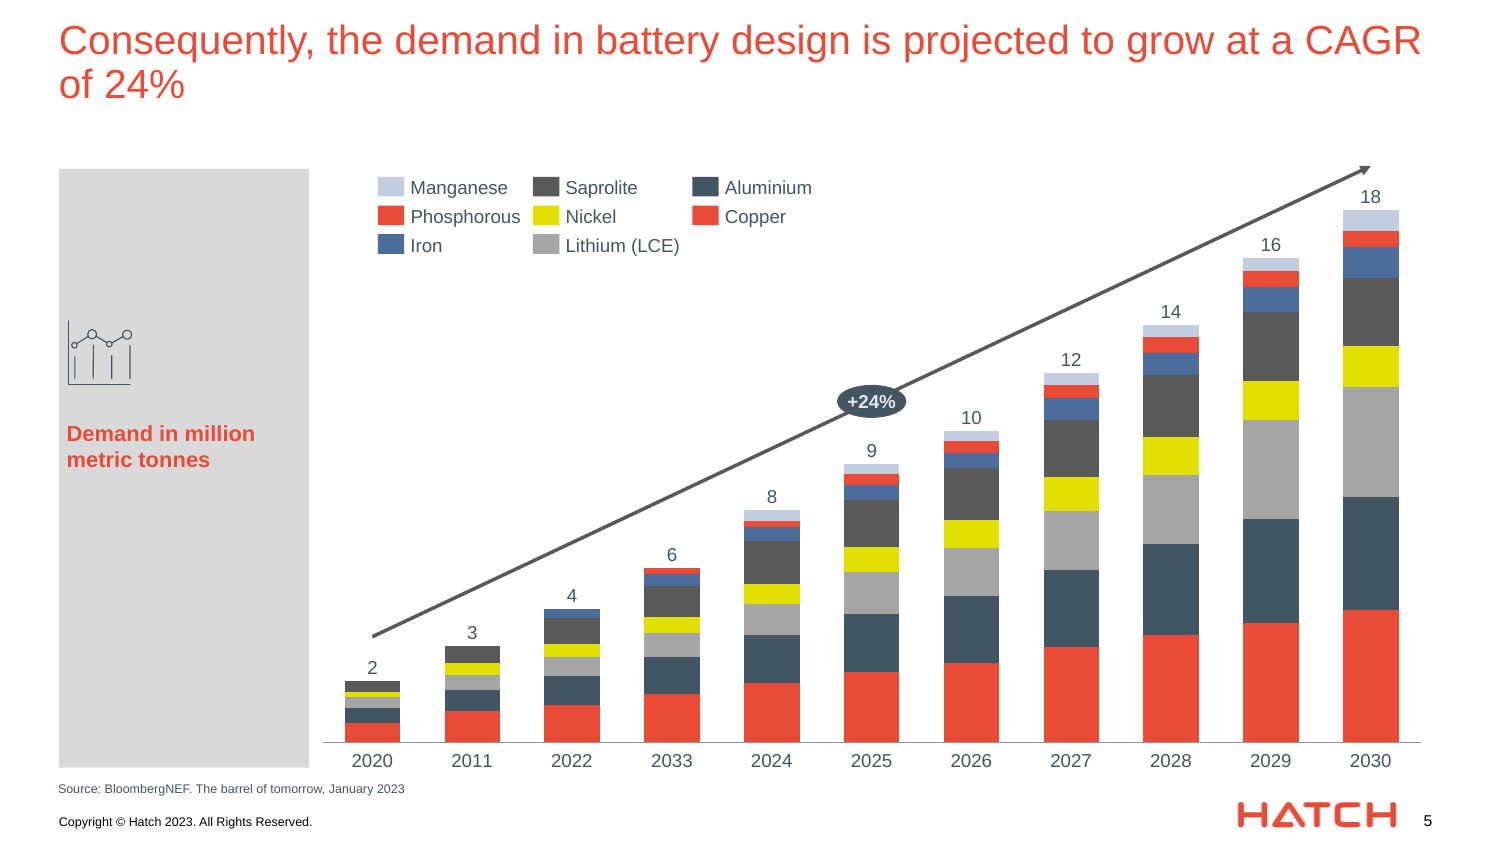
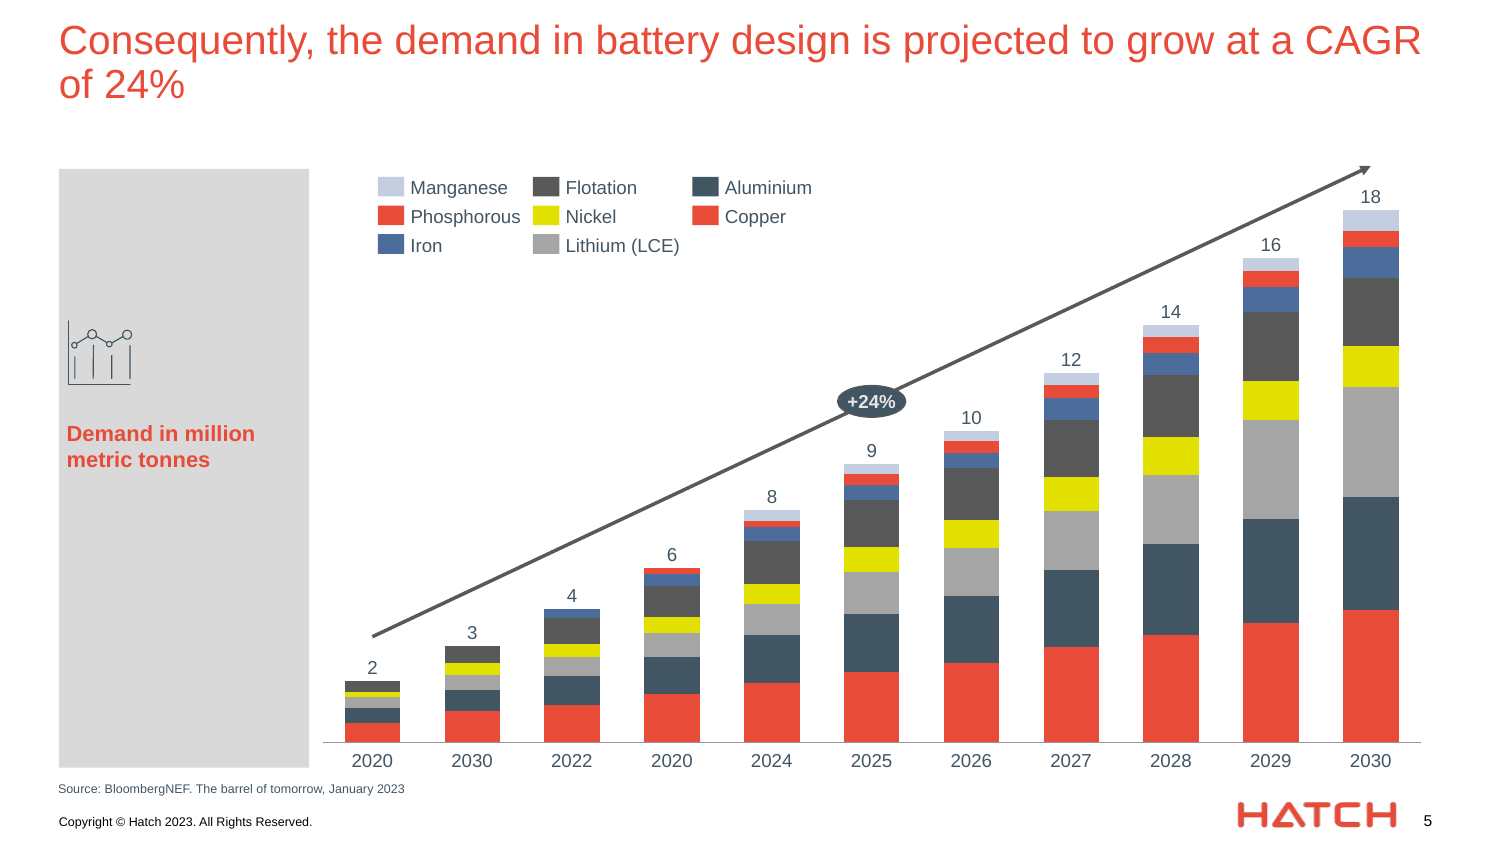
Saprolite: Saprolite -> Flotation
2020 2011: 2011 -> 2030
2022 2033: 2033 -> 2020
